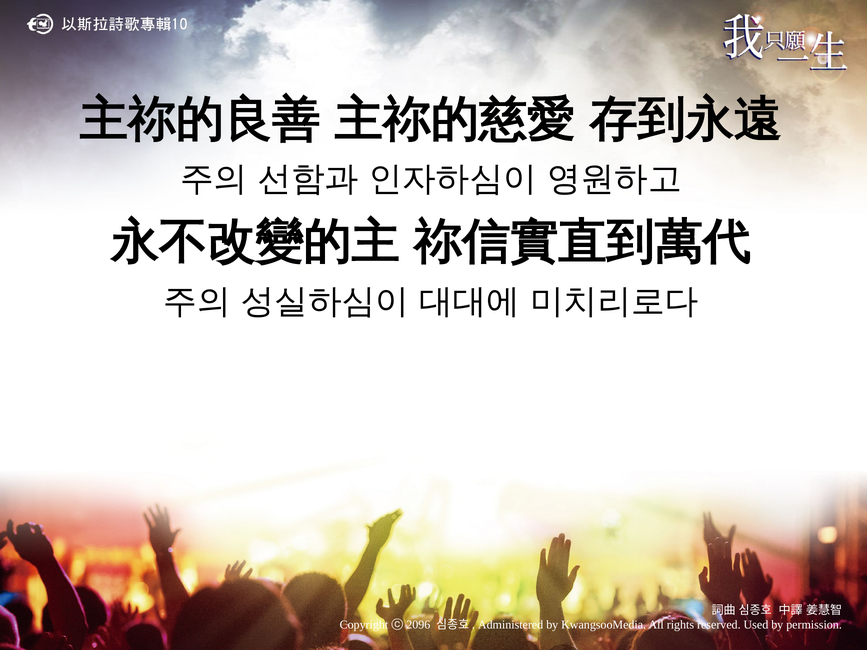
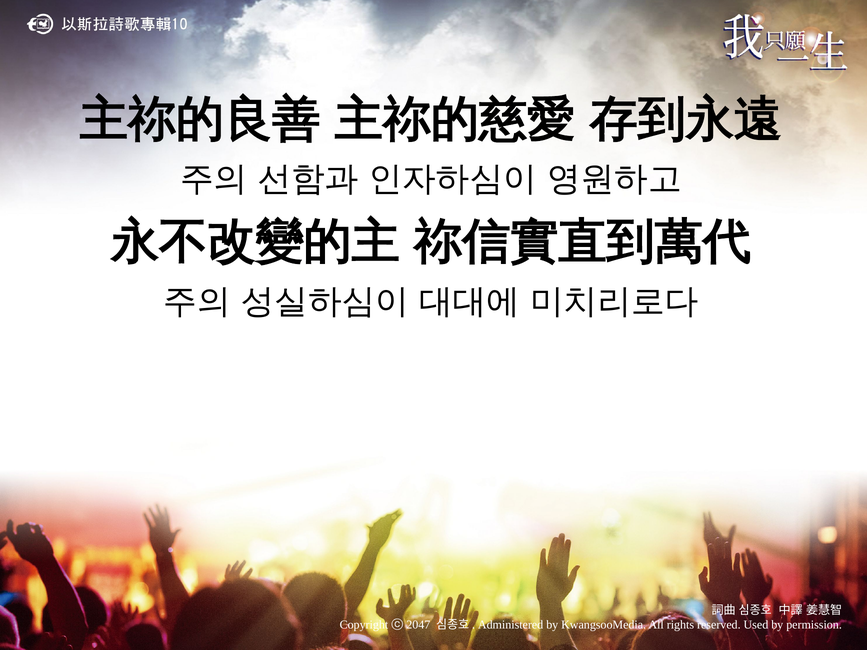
2096: 2096 -> 2047
